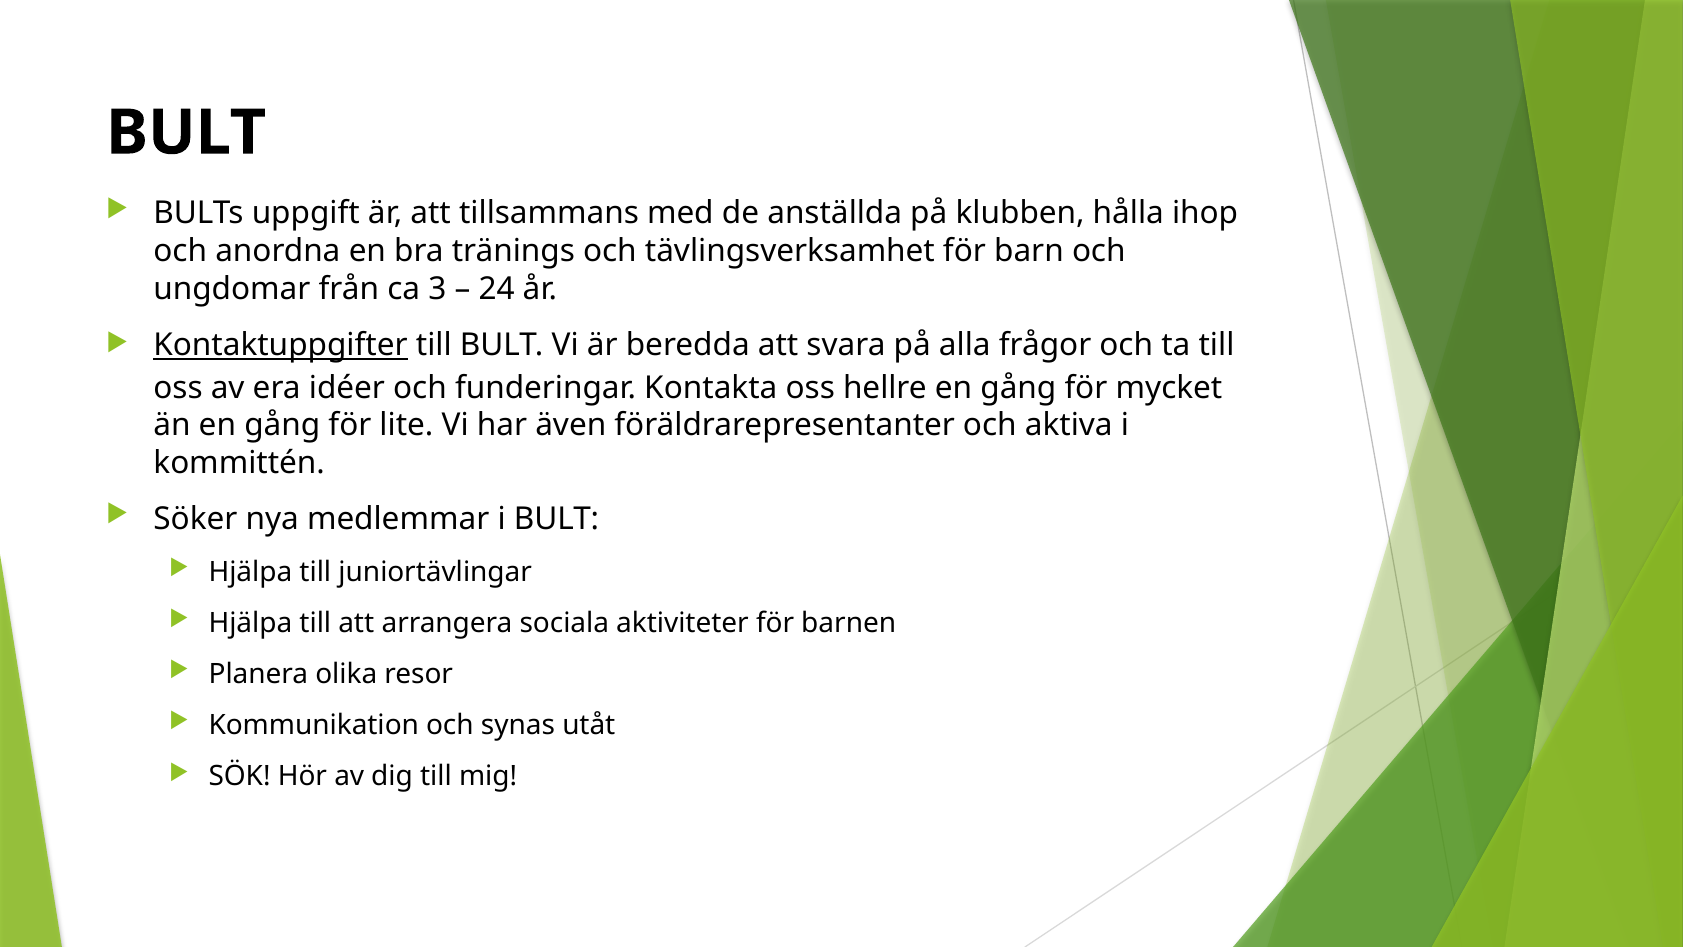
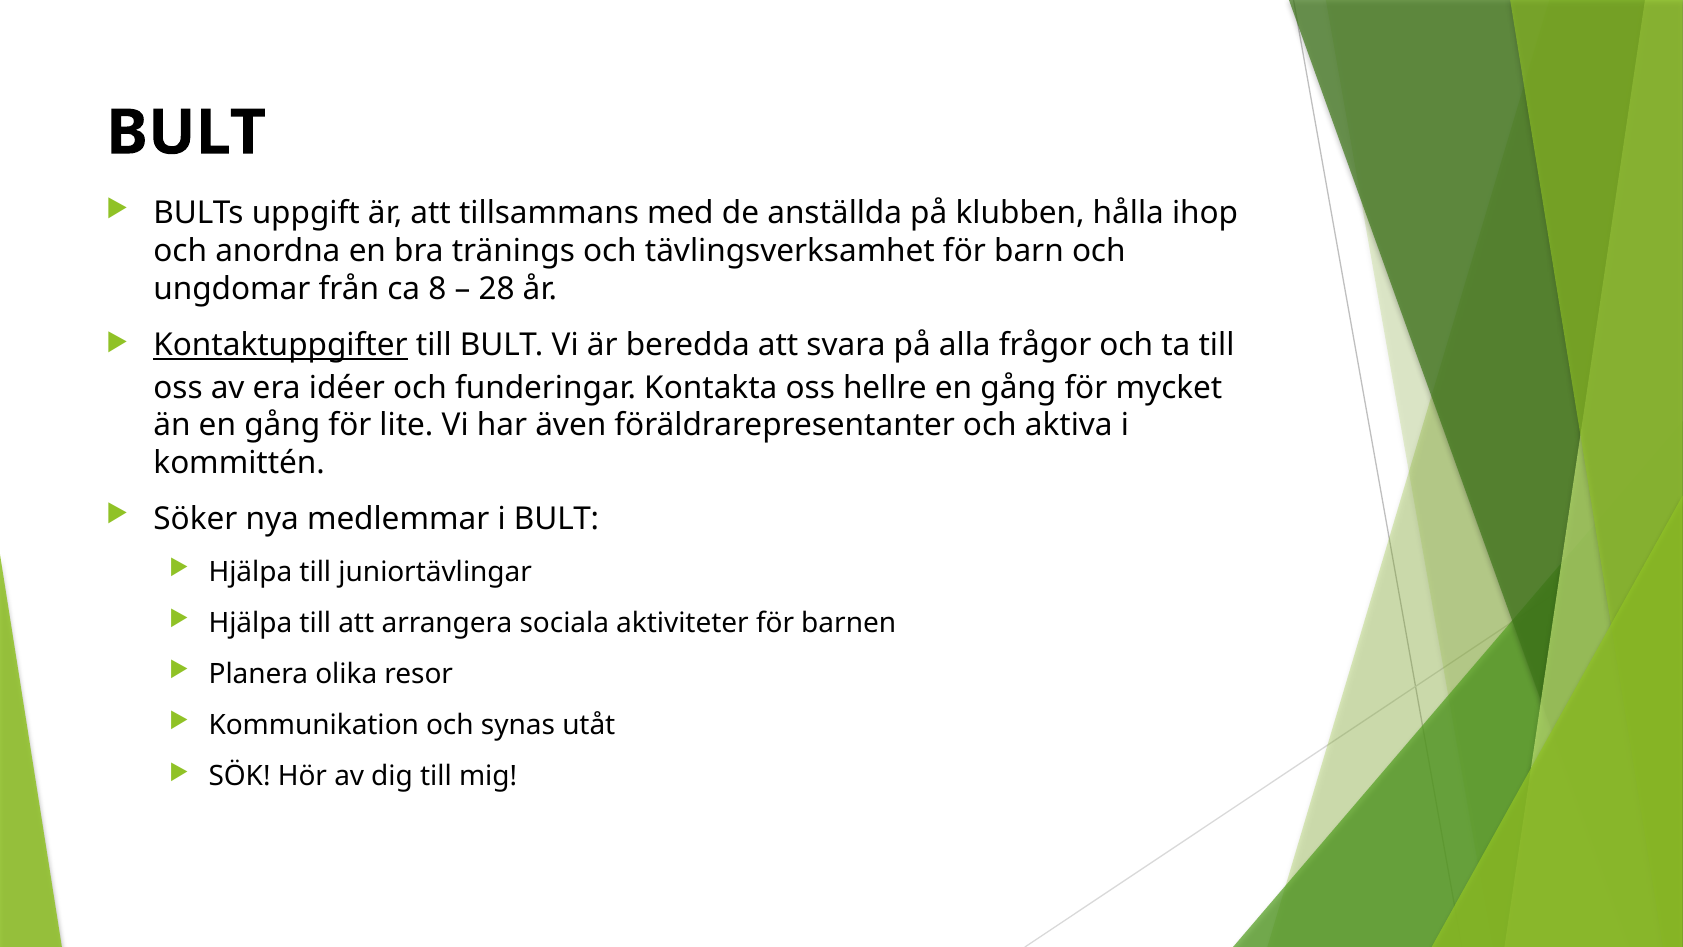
3: 3 -> 8
24: 24 -> 28
